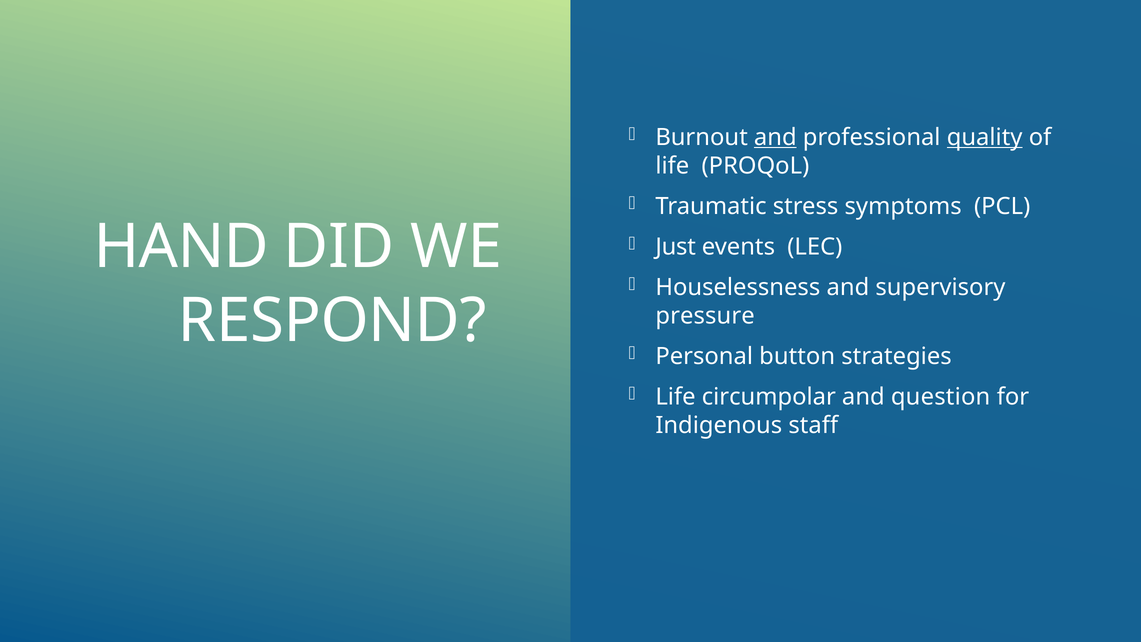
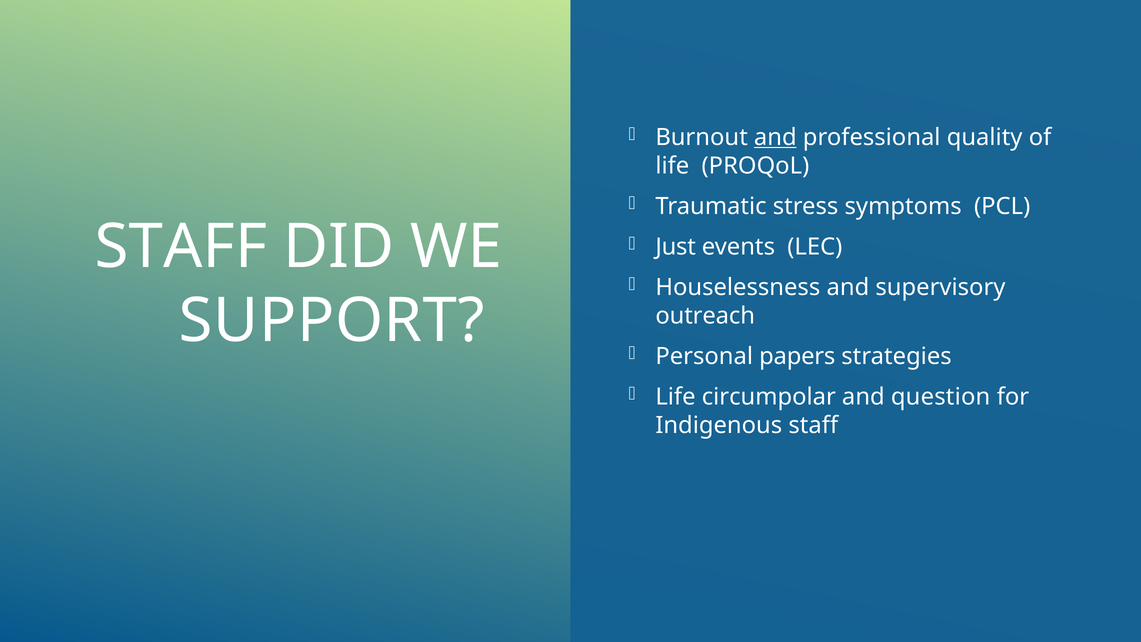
quality underline: present -> none
HAND at (181, 247): HAND -> STAFF
RESPOND: RESPOND -> SUPPORT
pressure: pressure -> outreach
button: button -> papers
